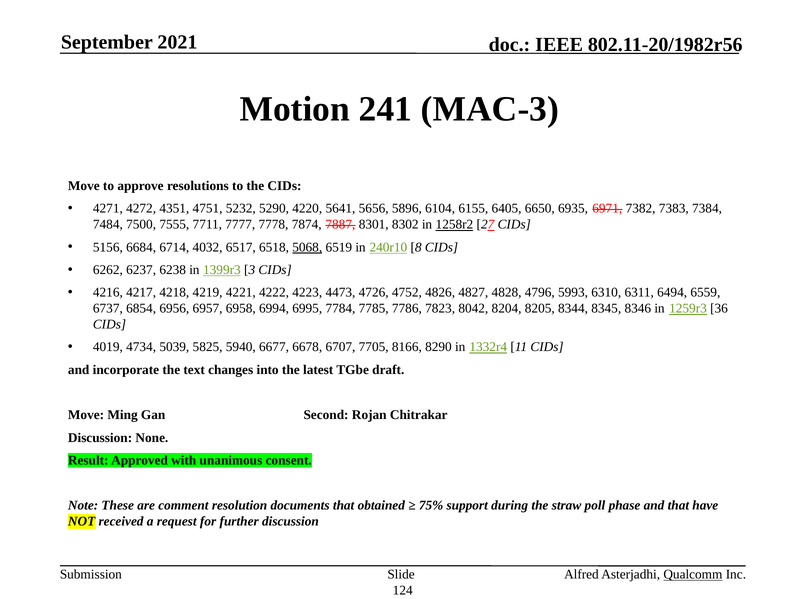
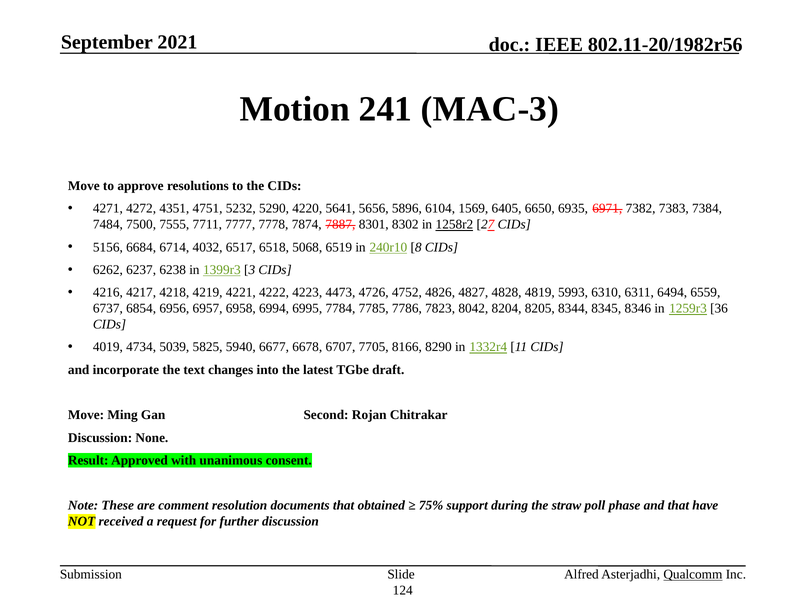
6155: 6155 -> 1569
5068 underline: present -> none
4796: 4796 -> 4819
